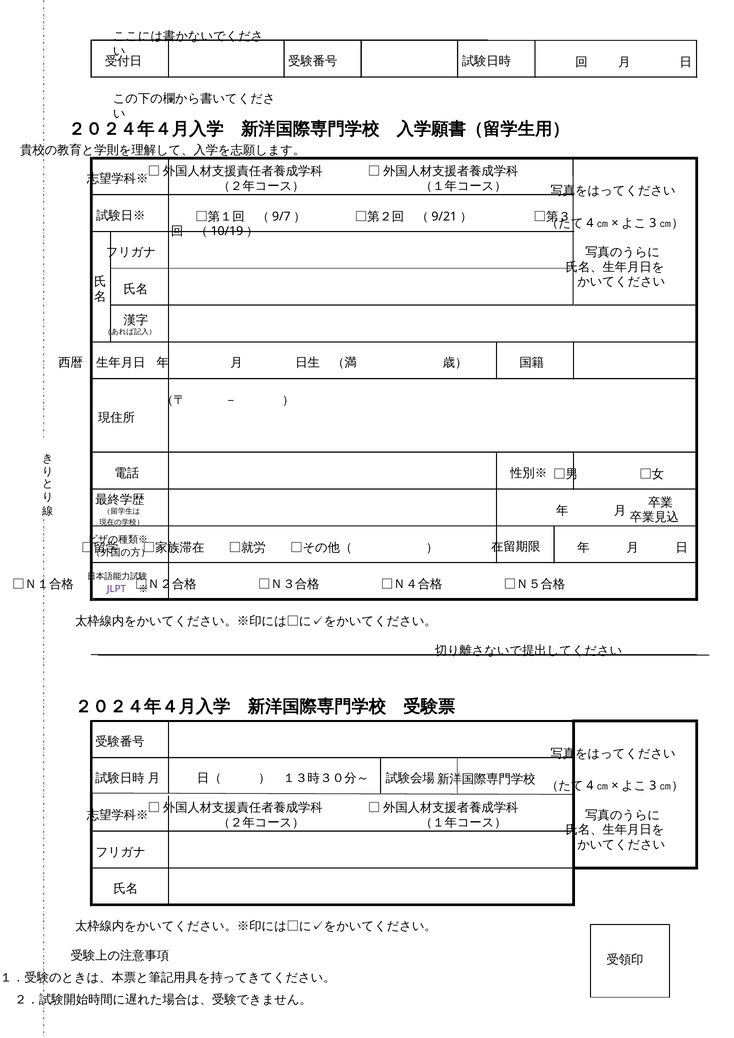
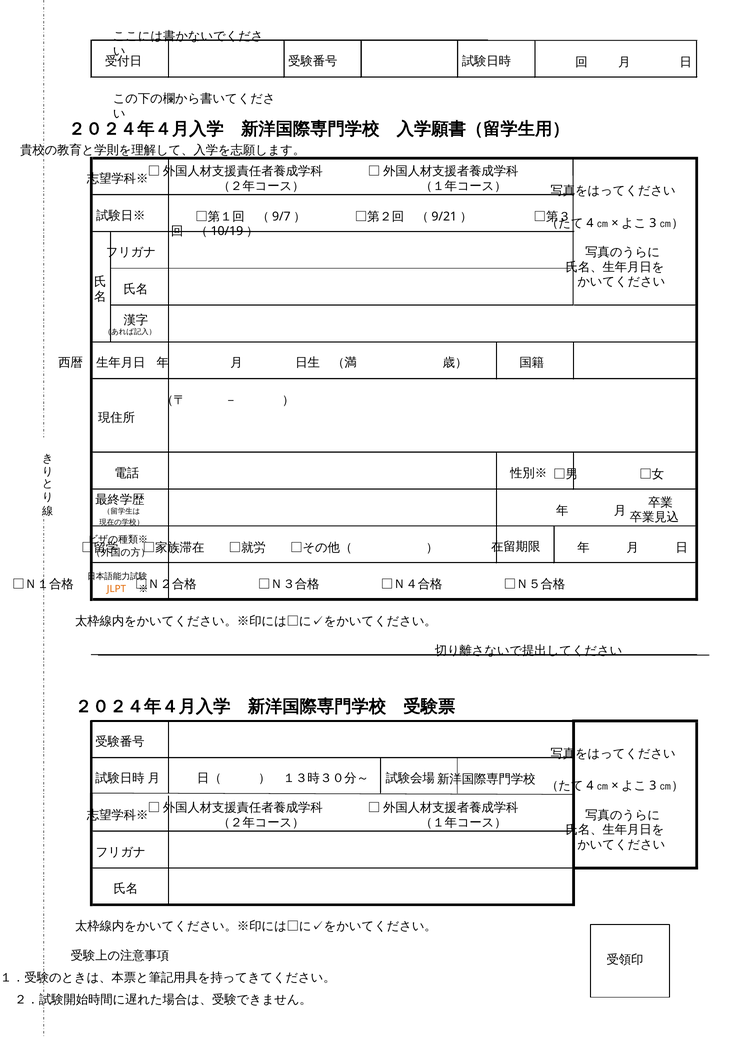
JLPT colour: purple -> orange
